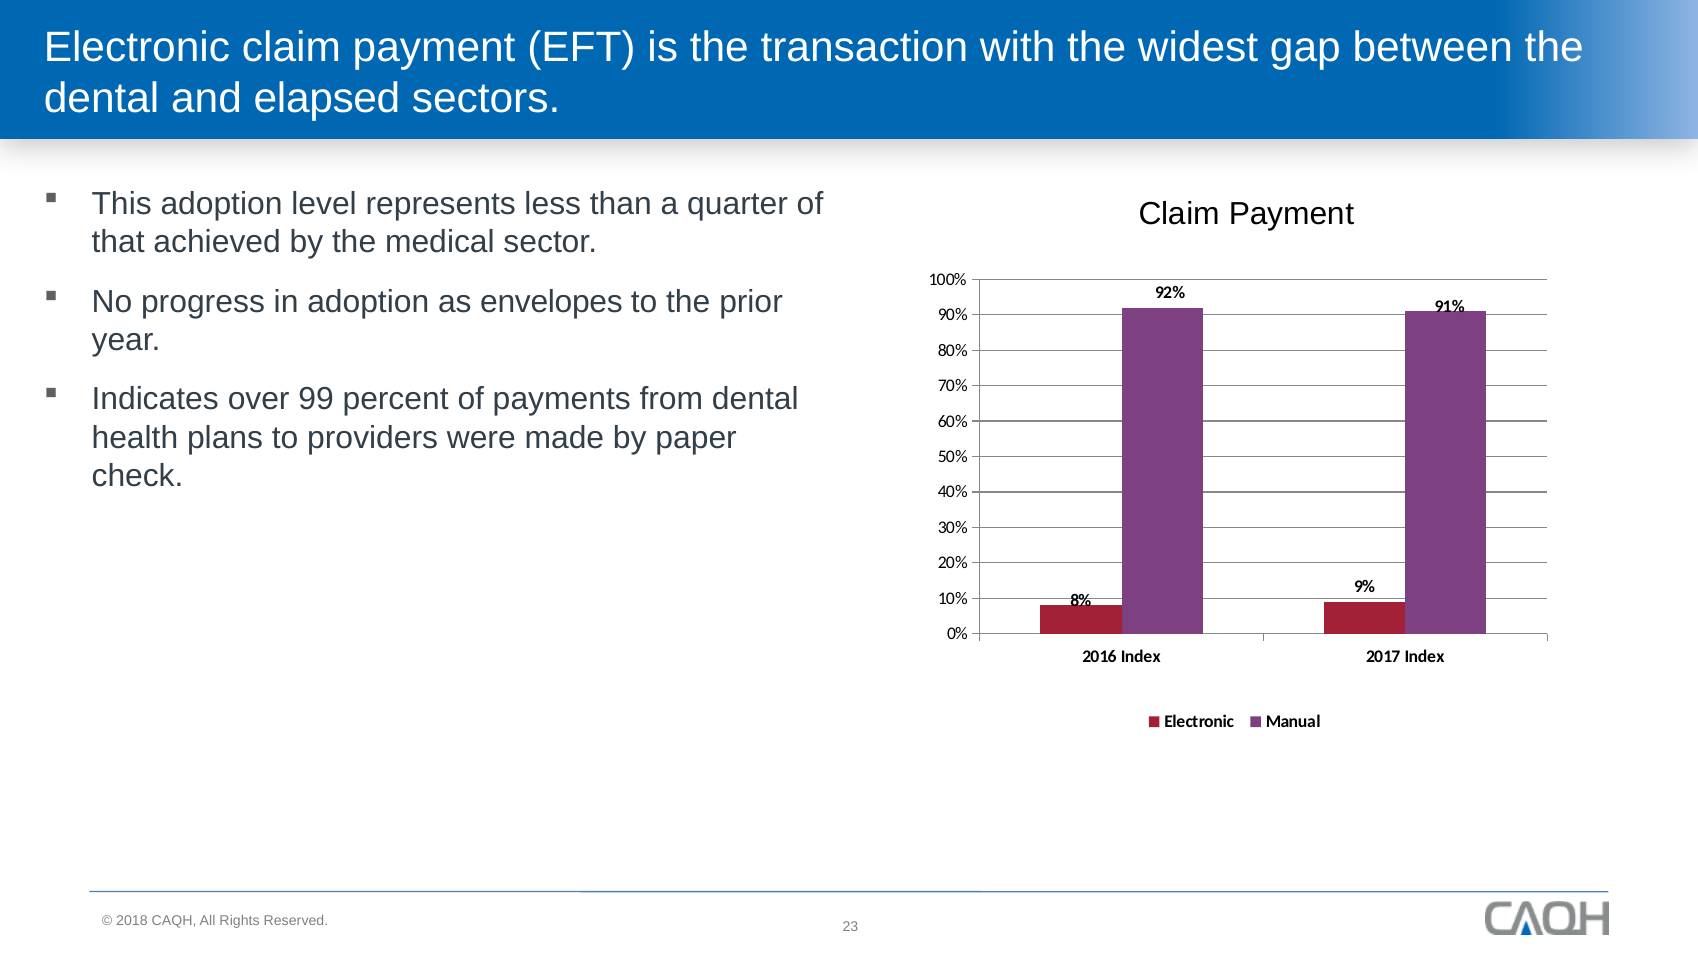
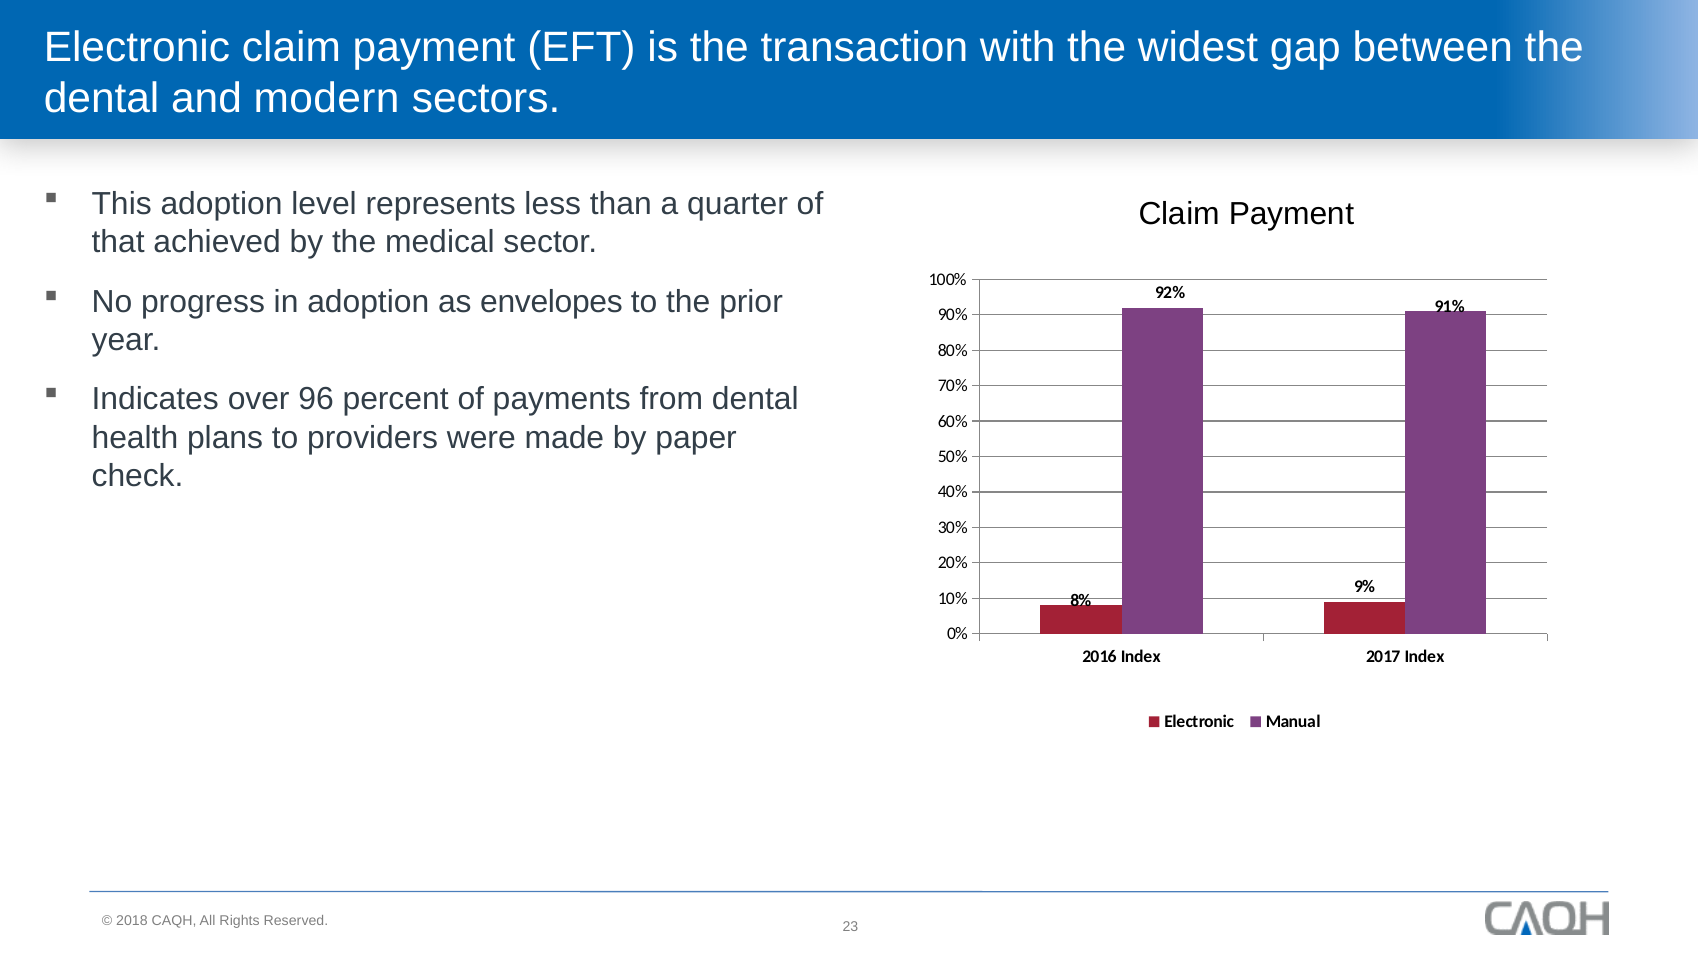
elapsed: elapsed -> modern
99: 99 -> 96
